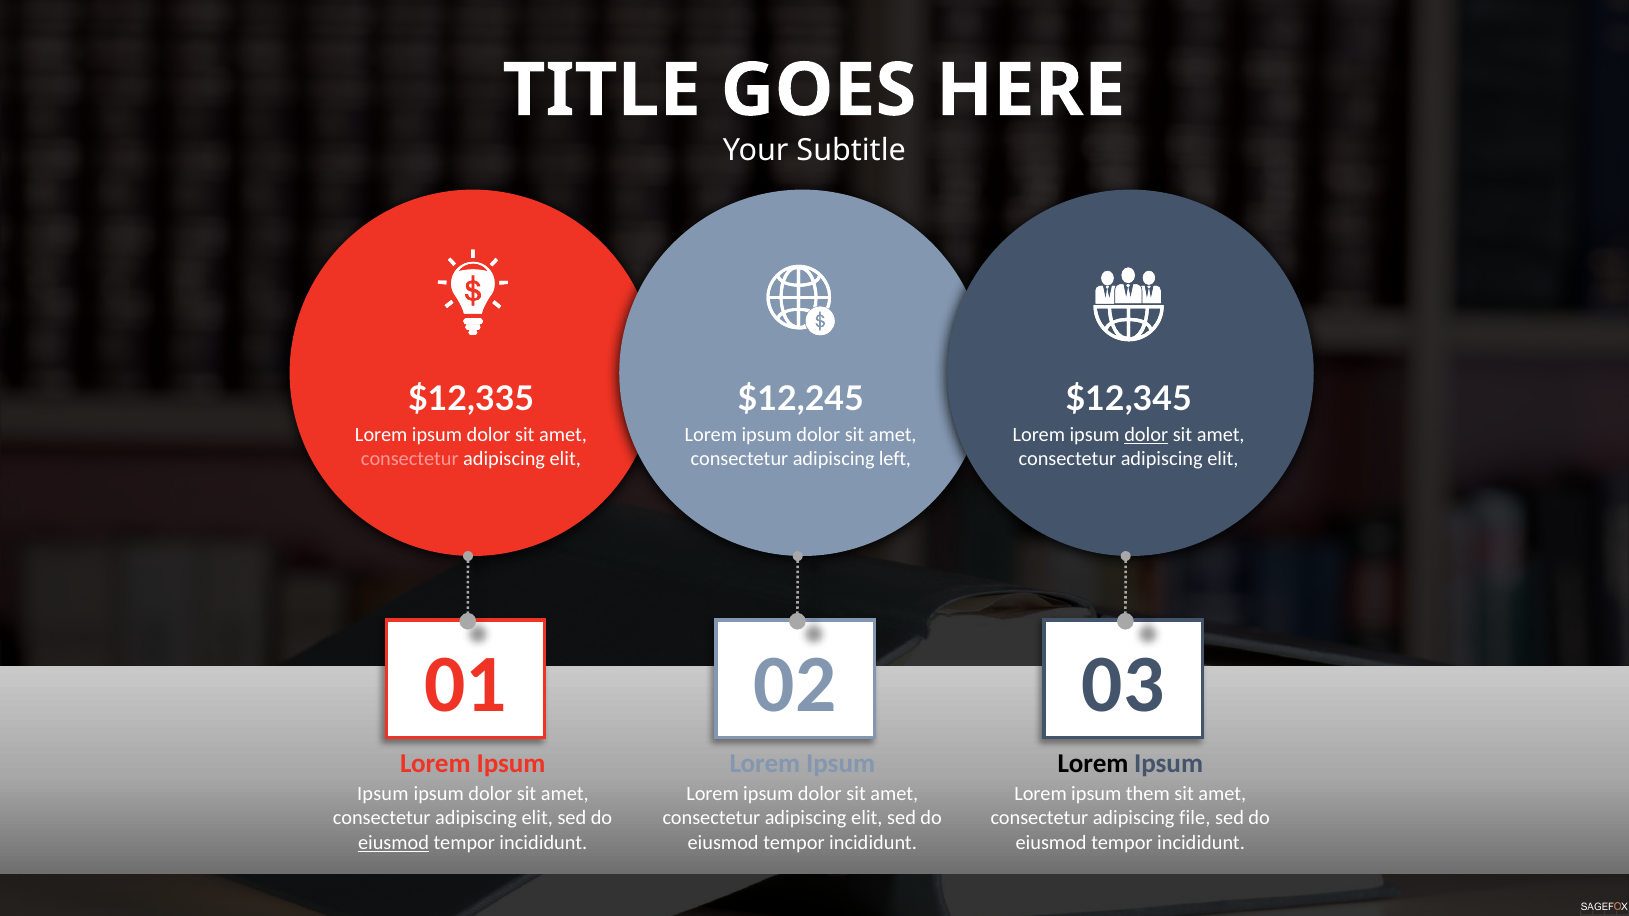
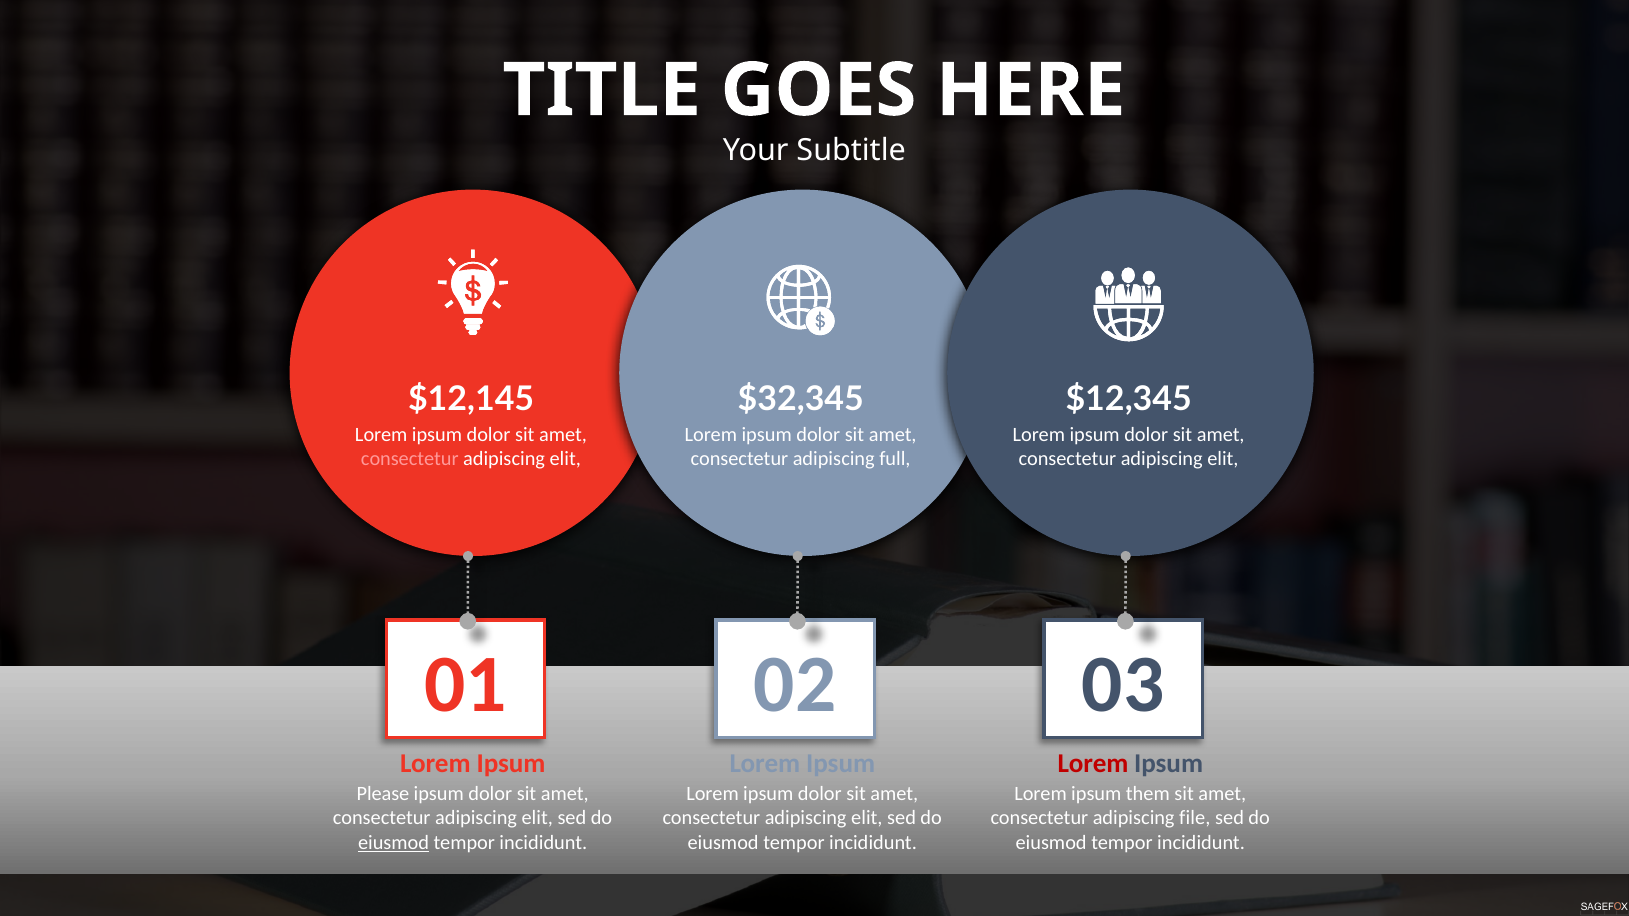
$12,335: $12,335 -> $12,145
$12,245: $12,245 -> $32,345
dolor at (1146, 435) underline: present -> none
left: left -> full
Lorem at (1093, 764) colour: black -> red
Ipsum at (383, 794): Ipsum -> Please
